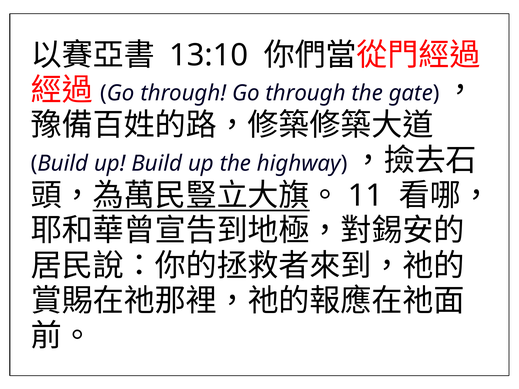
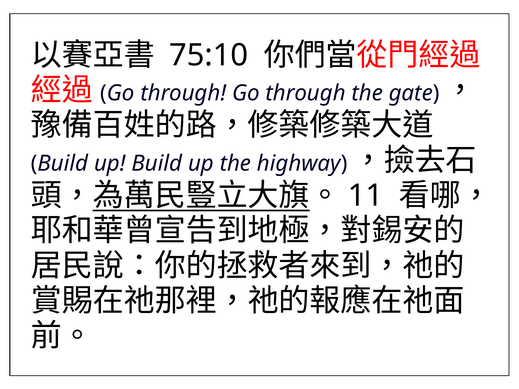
13:10: 13:10 -> 75:10
